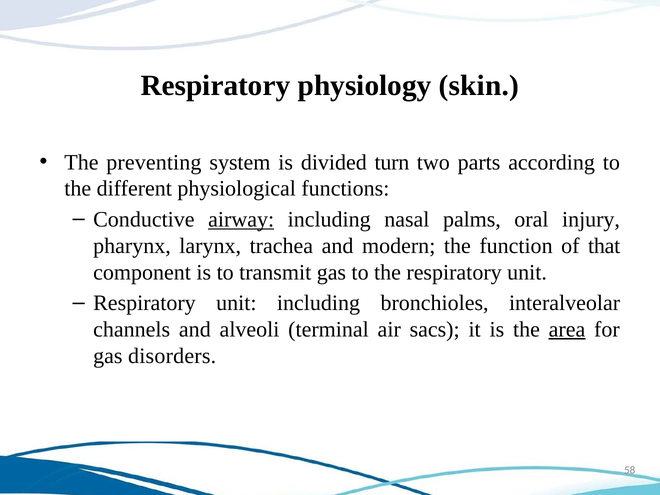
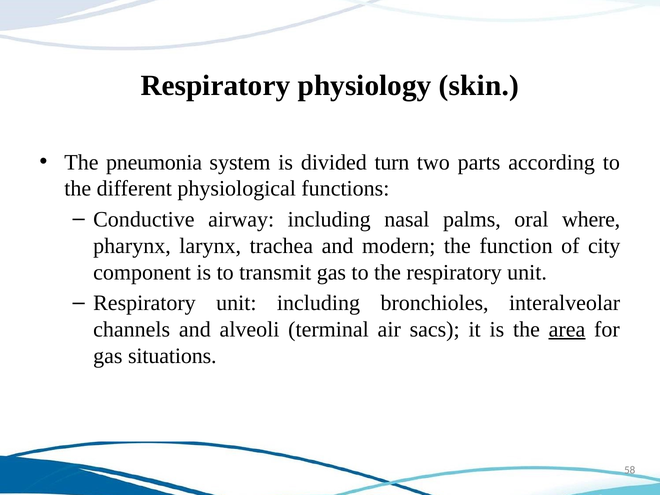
preventing: preventing -> pneumonia
airway underline: present -> none
injury: injury -> where
that: that -> city
disorders: disorders -> situations
